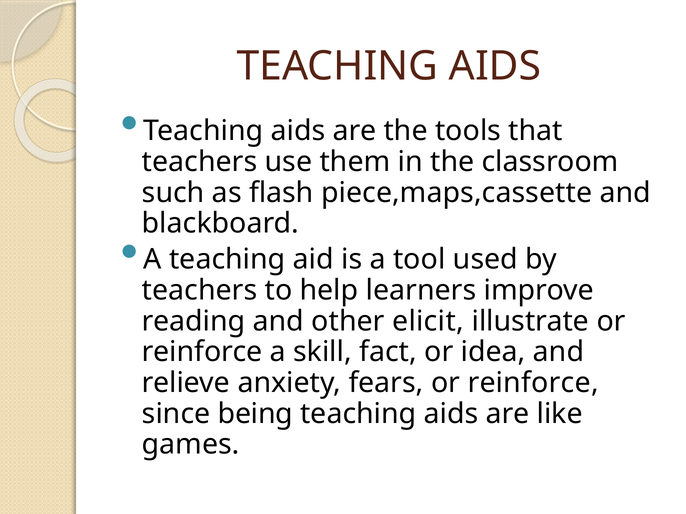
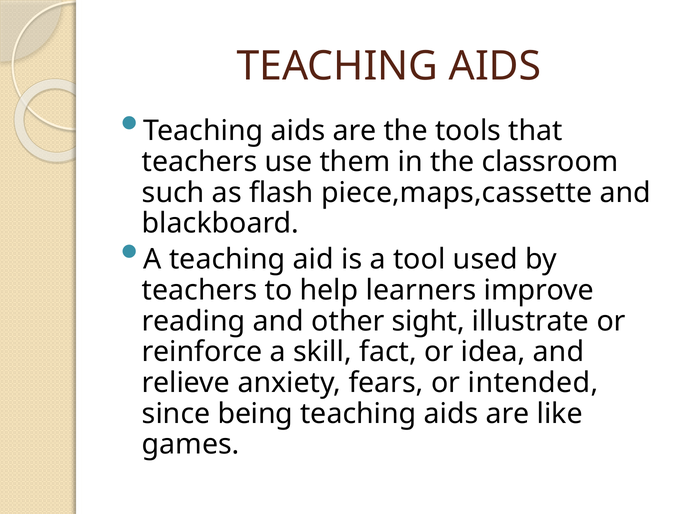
elicit: elicit -> sight
fears or reinforce: reinforce -> intended
